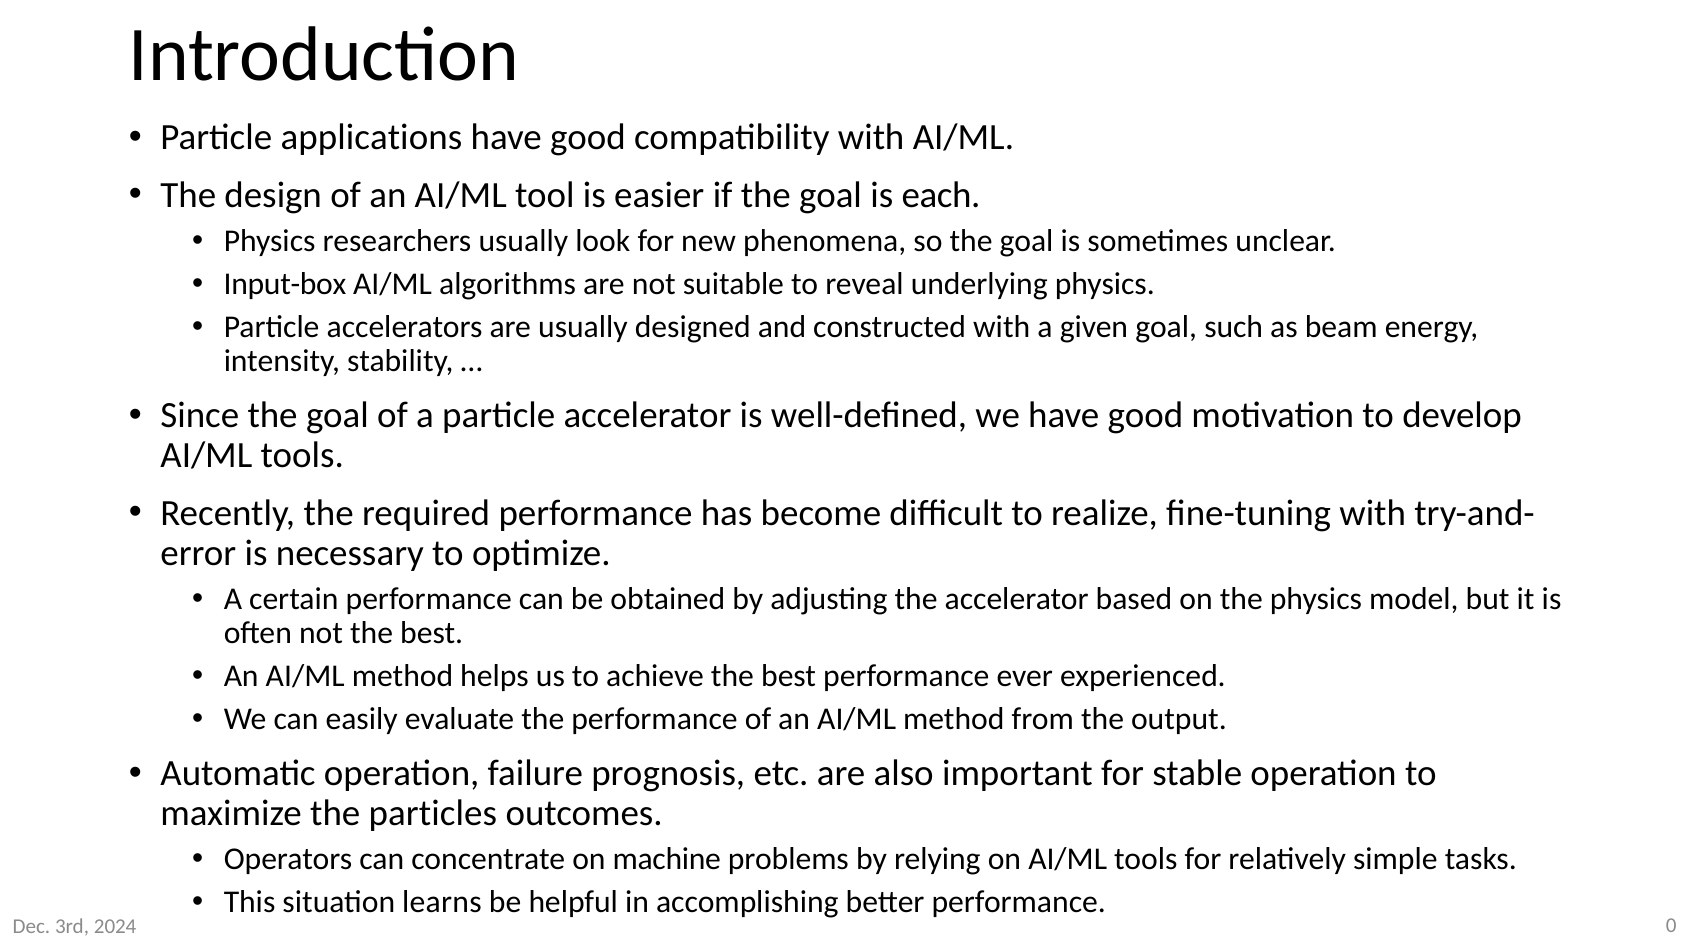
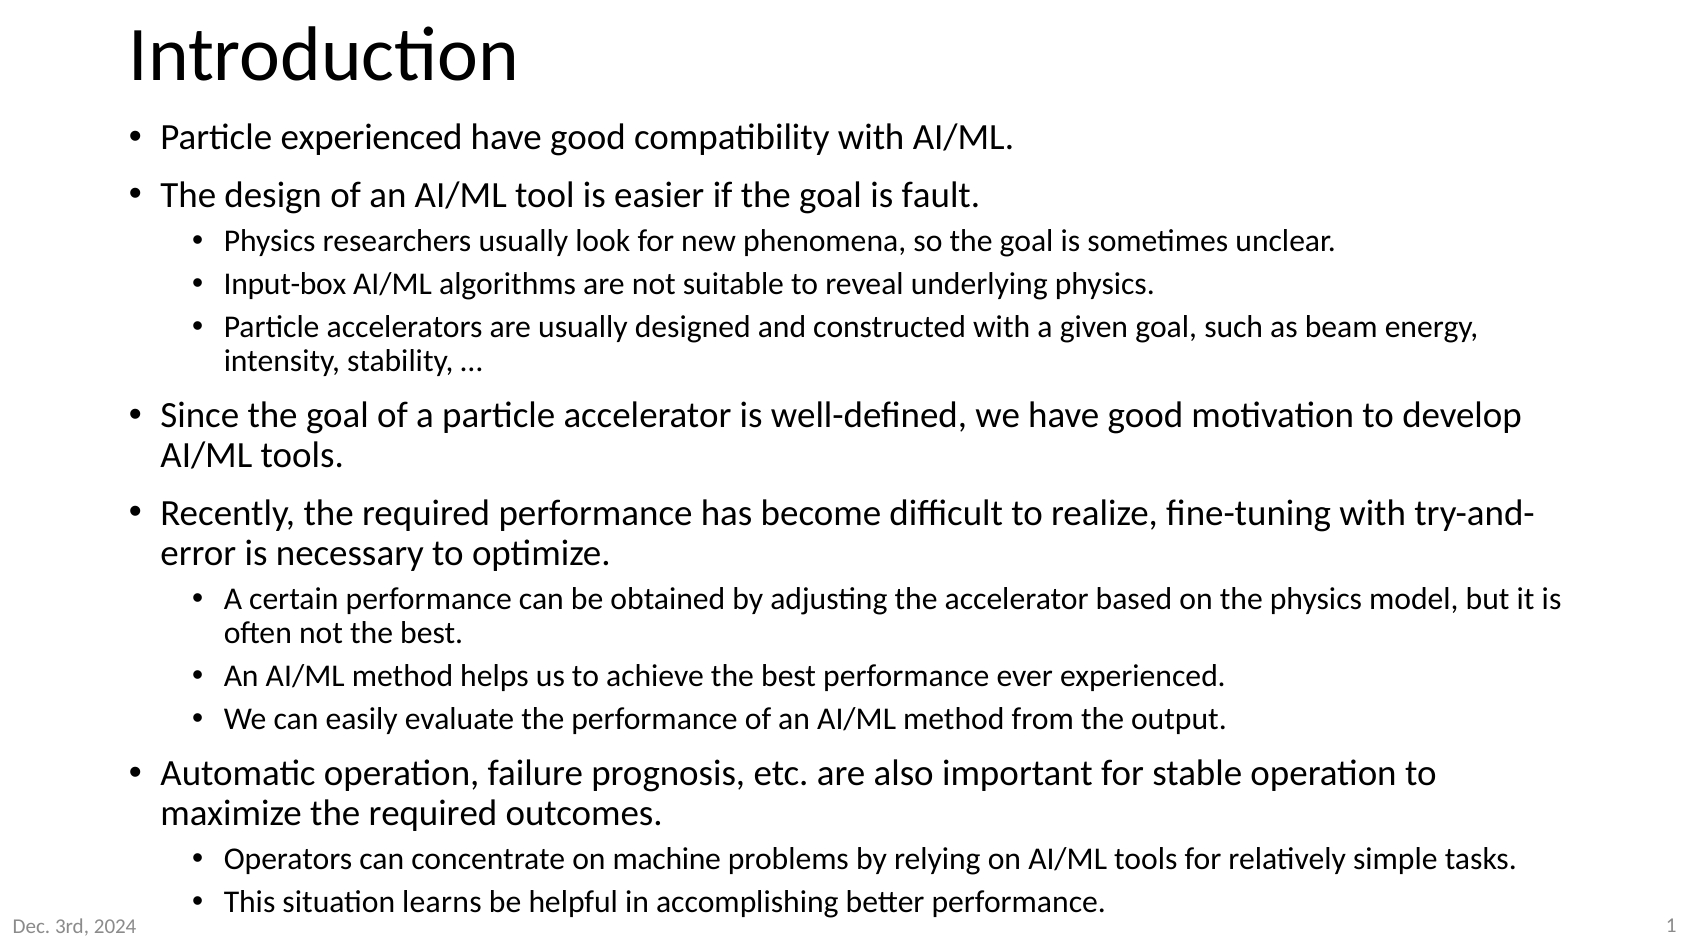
Particle applications: applications -> experienced
each: each -> fault
maximize the particles: particles -> required
0: 0 -> 1
